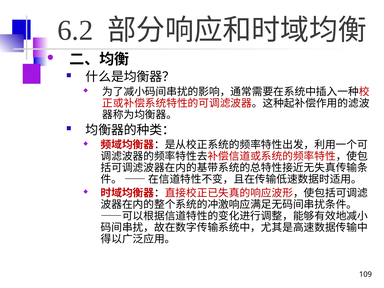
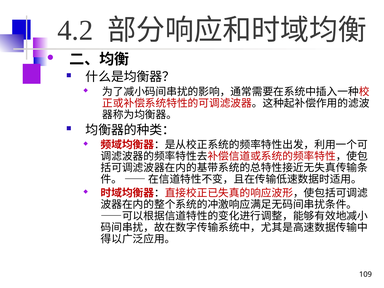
6.2: 6.2 -> 4.2
